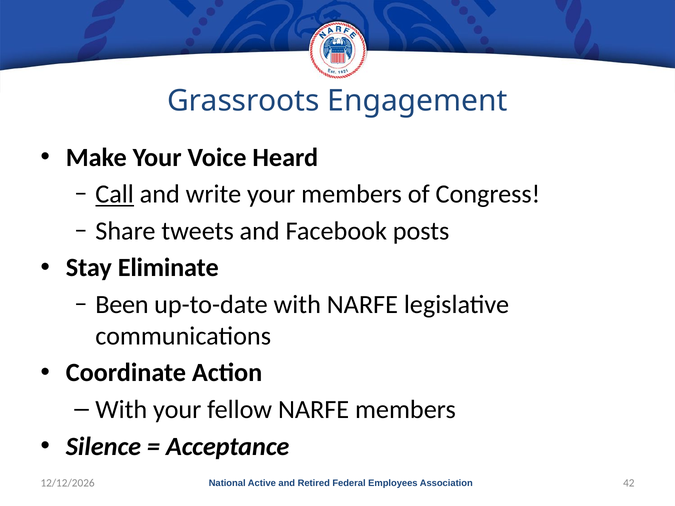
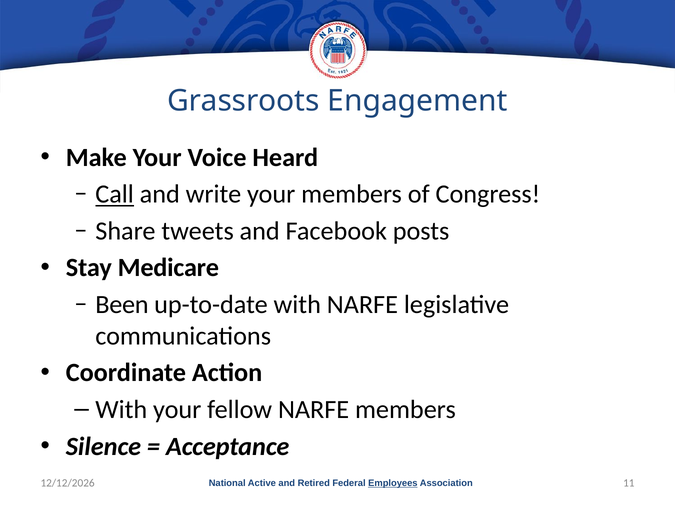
Eliminate: Eliminate -> Medicare
Employees underline: none -> present
42: 42 -> 11
